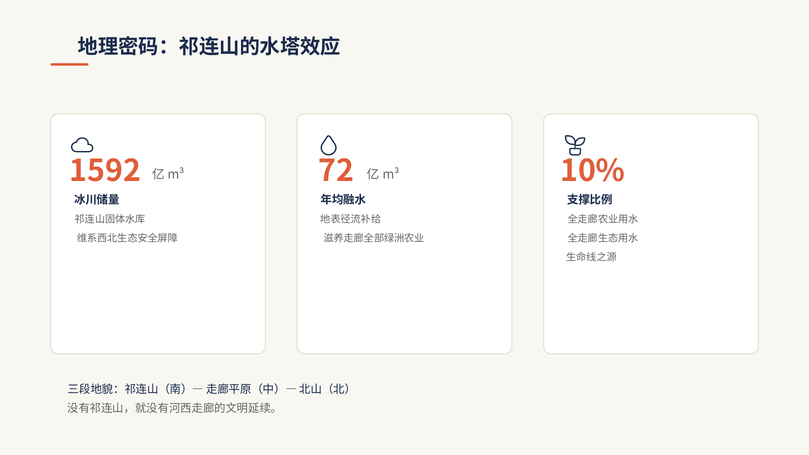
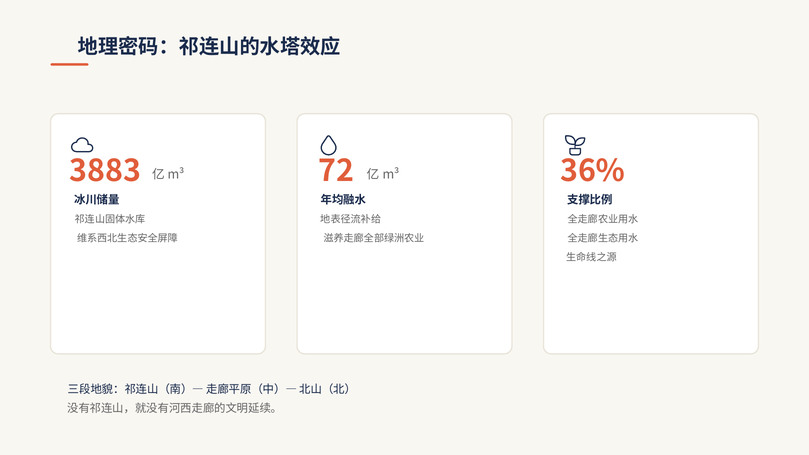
1592: 1592 -> 3883
10%: 10% -> 36%
